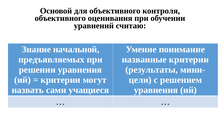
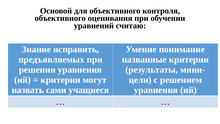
начальной: начальной -> исправить
